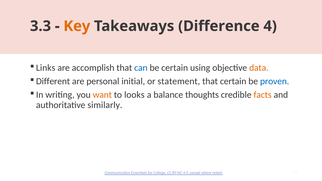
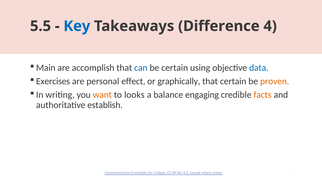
3.3: 3.3 -> 5.5
Key colour: orange -> blue
Links: Links -> Main
data colour: orange -> blue
Different: Different -> Exercises
initial: initial -> effect
statement: statement -> graphically
proven colour: blue -> orange
thoughts: thoughts -> engaging
similarly: similarly -> establish
